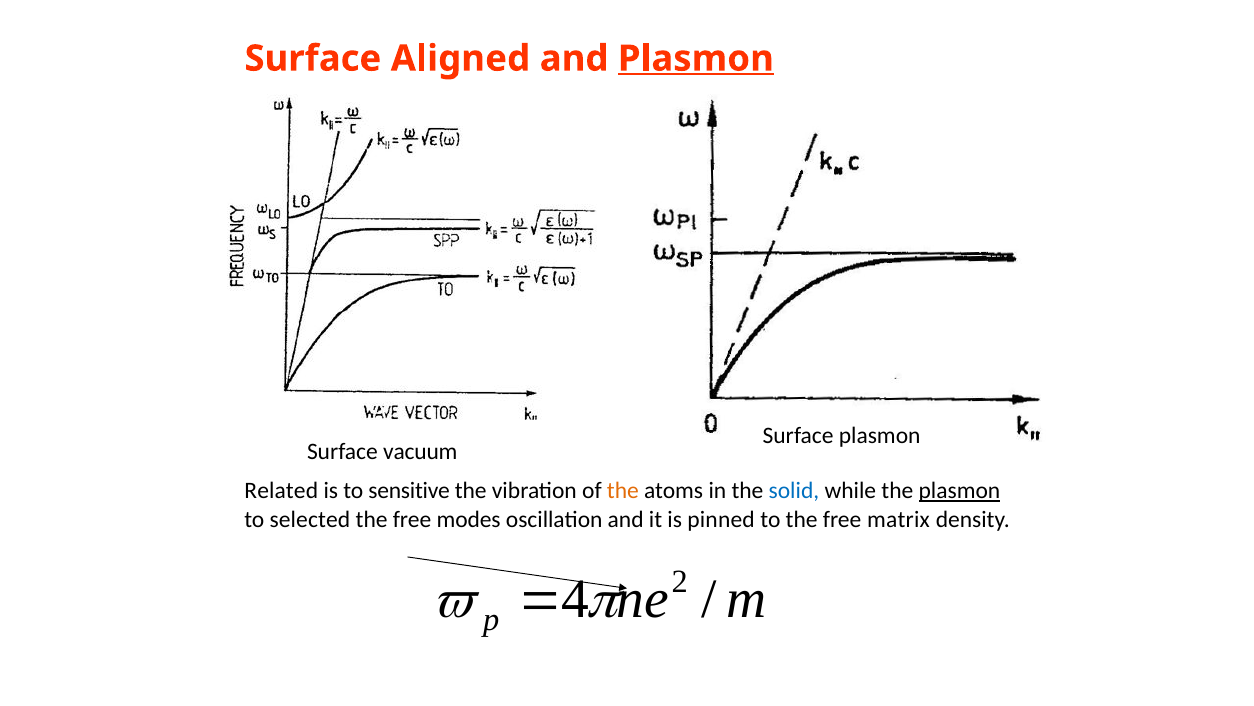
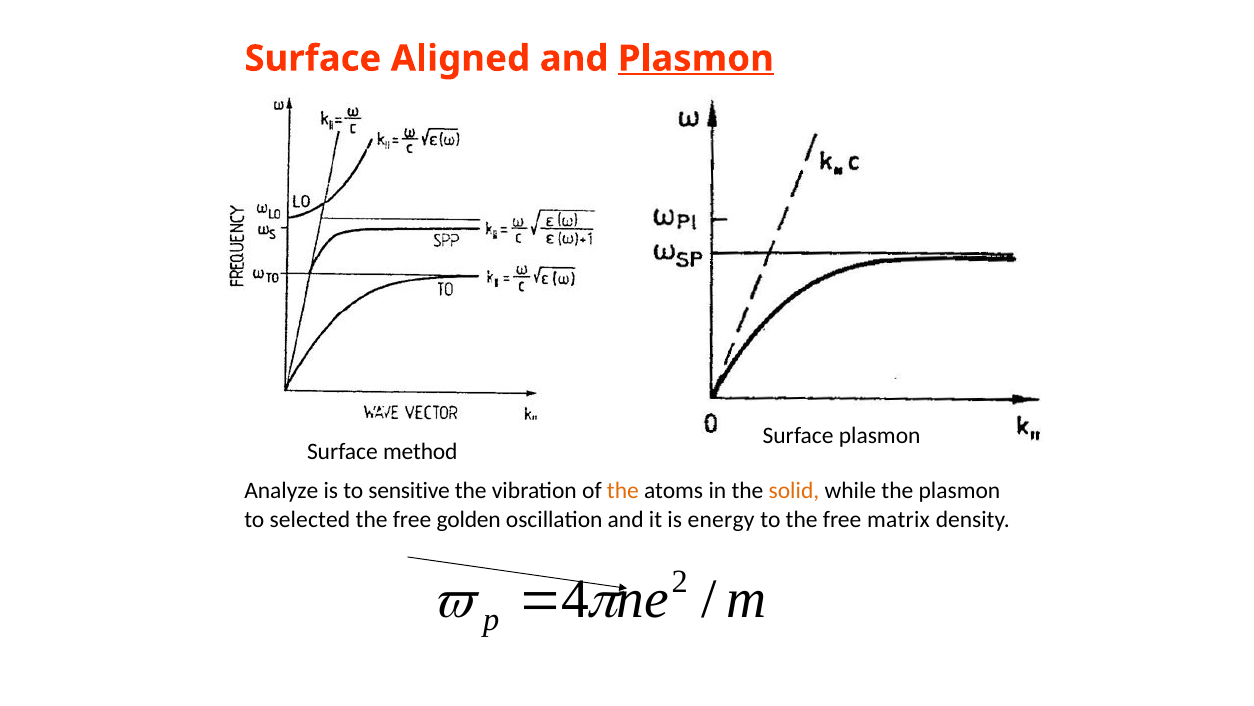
vacuum: vacuum -> method
Related: Related -> Analyze
solid colour: blue -> orange
plasmon at (959, 491) underline: present -> none
modes: modes -> golden
pinned: pinned -> energy
